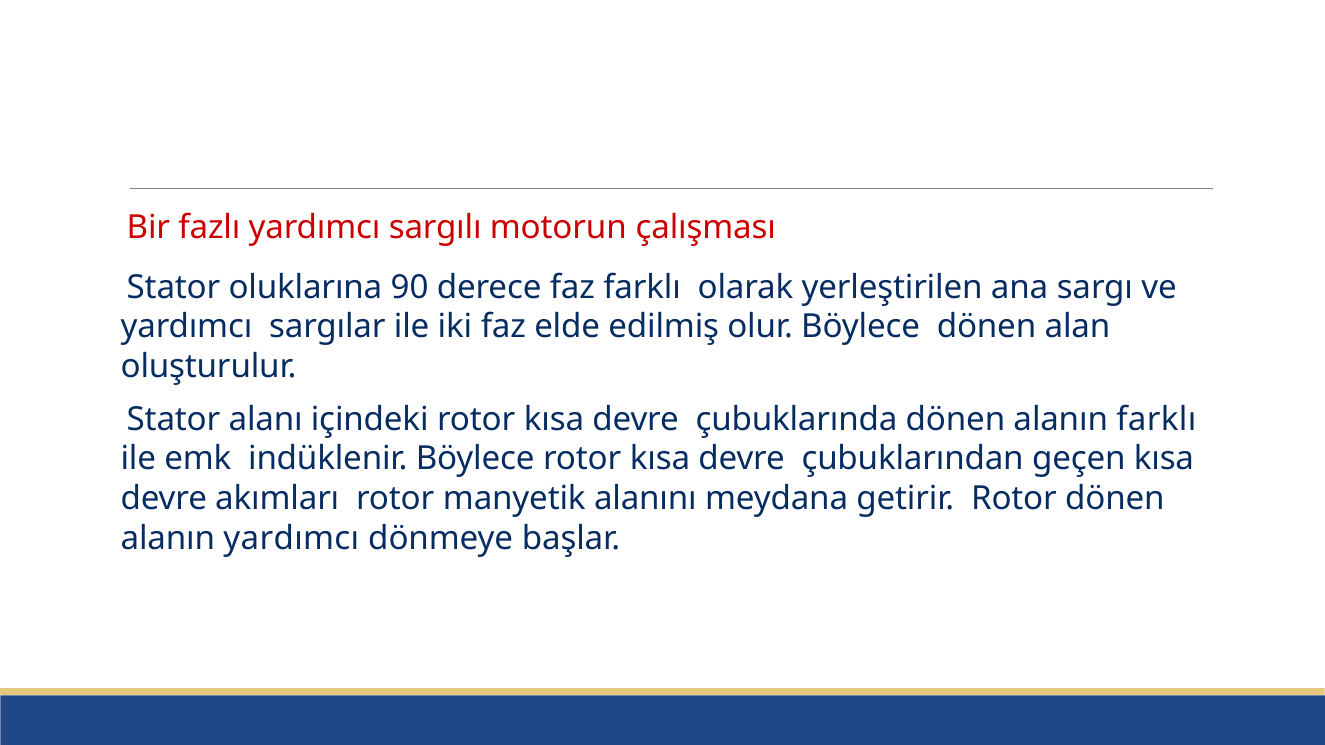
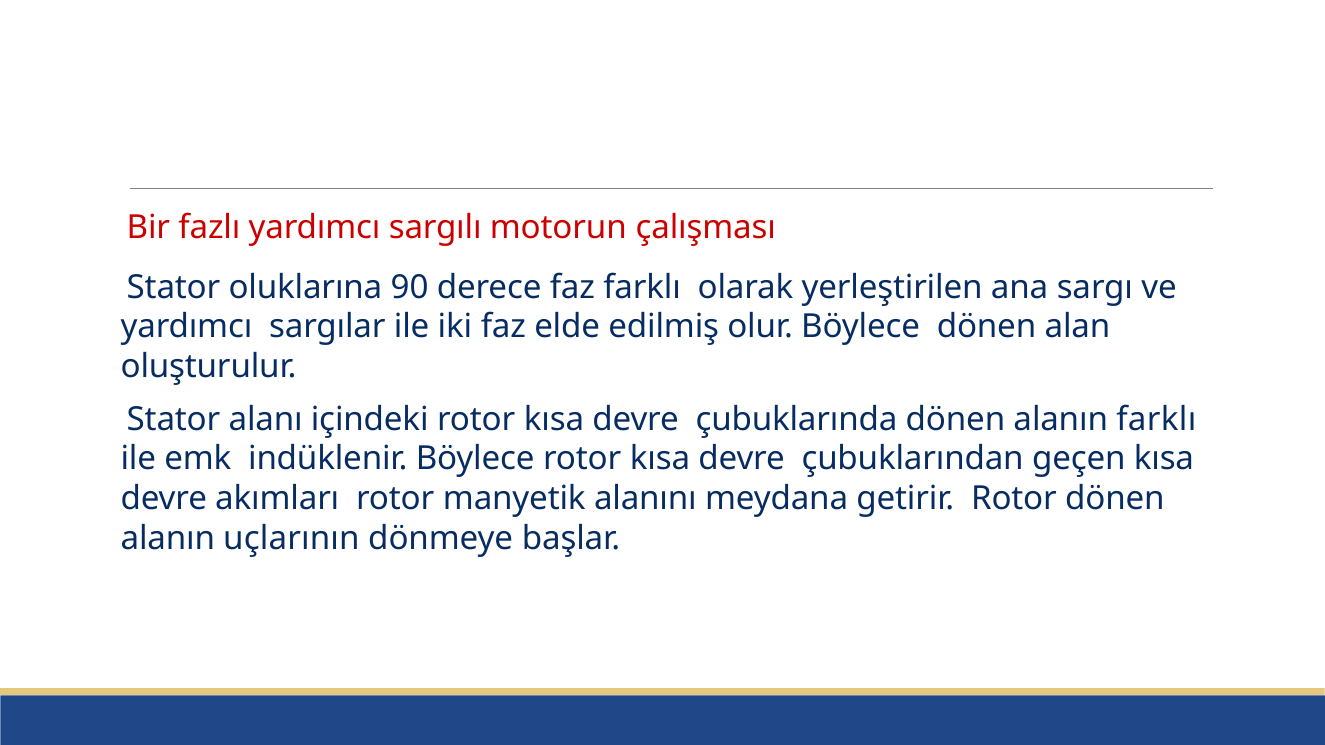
alanın yardımcı: yardımcı -> uçlarının
